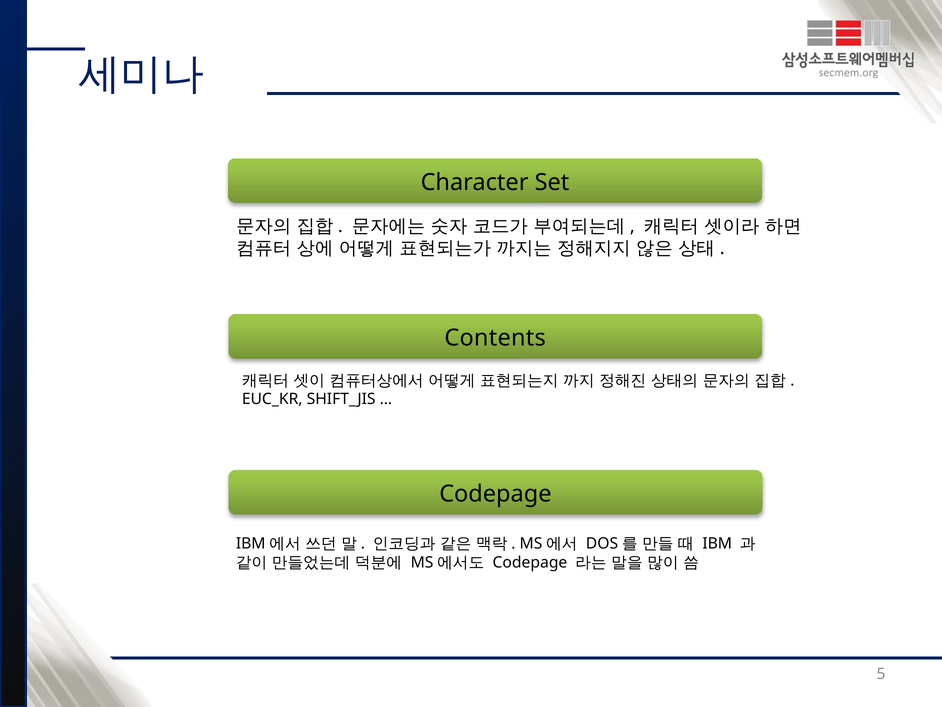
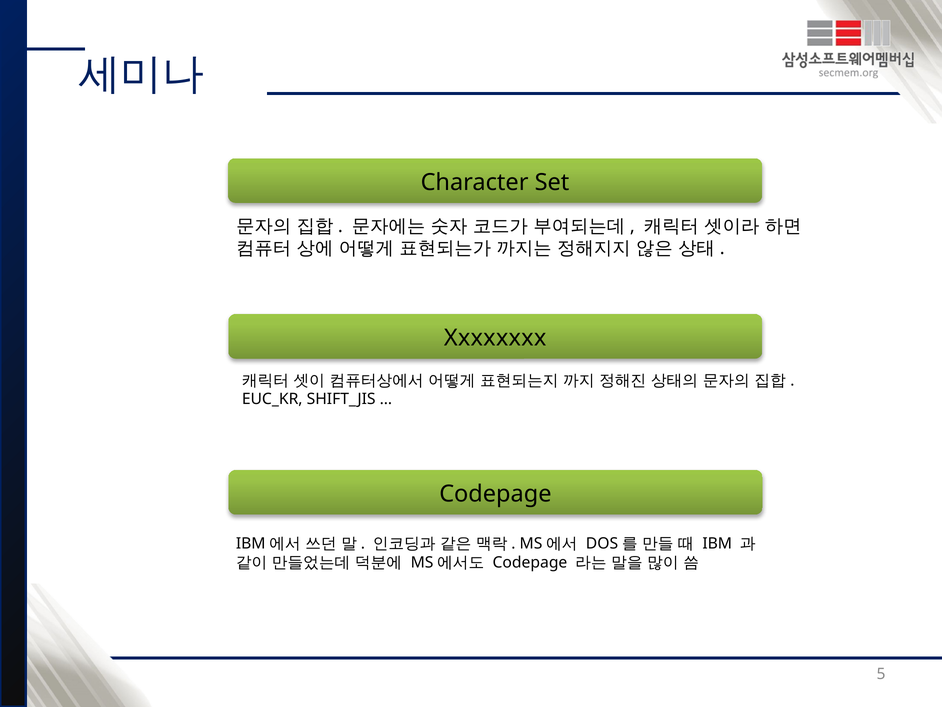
Contents: Contents -> Xxxxxxxx
